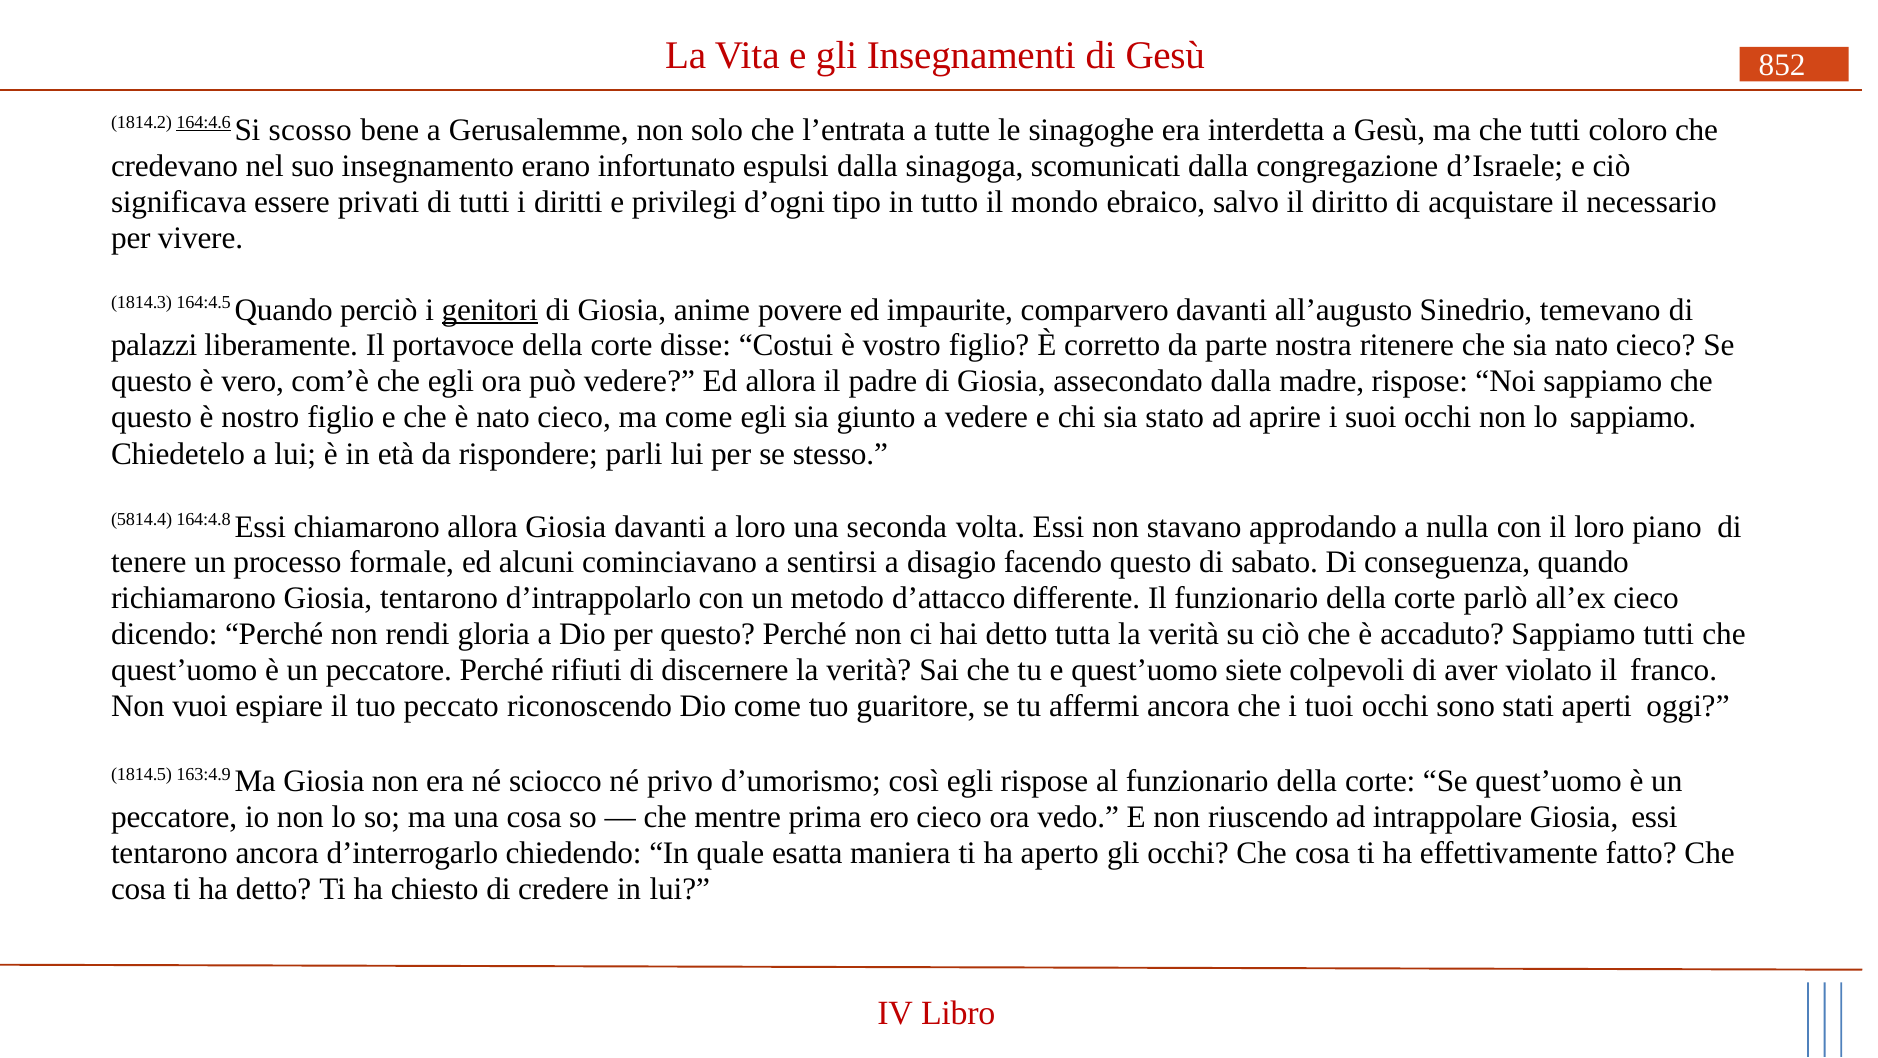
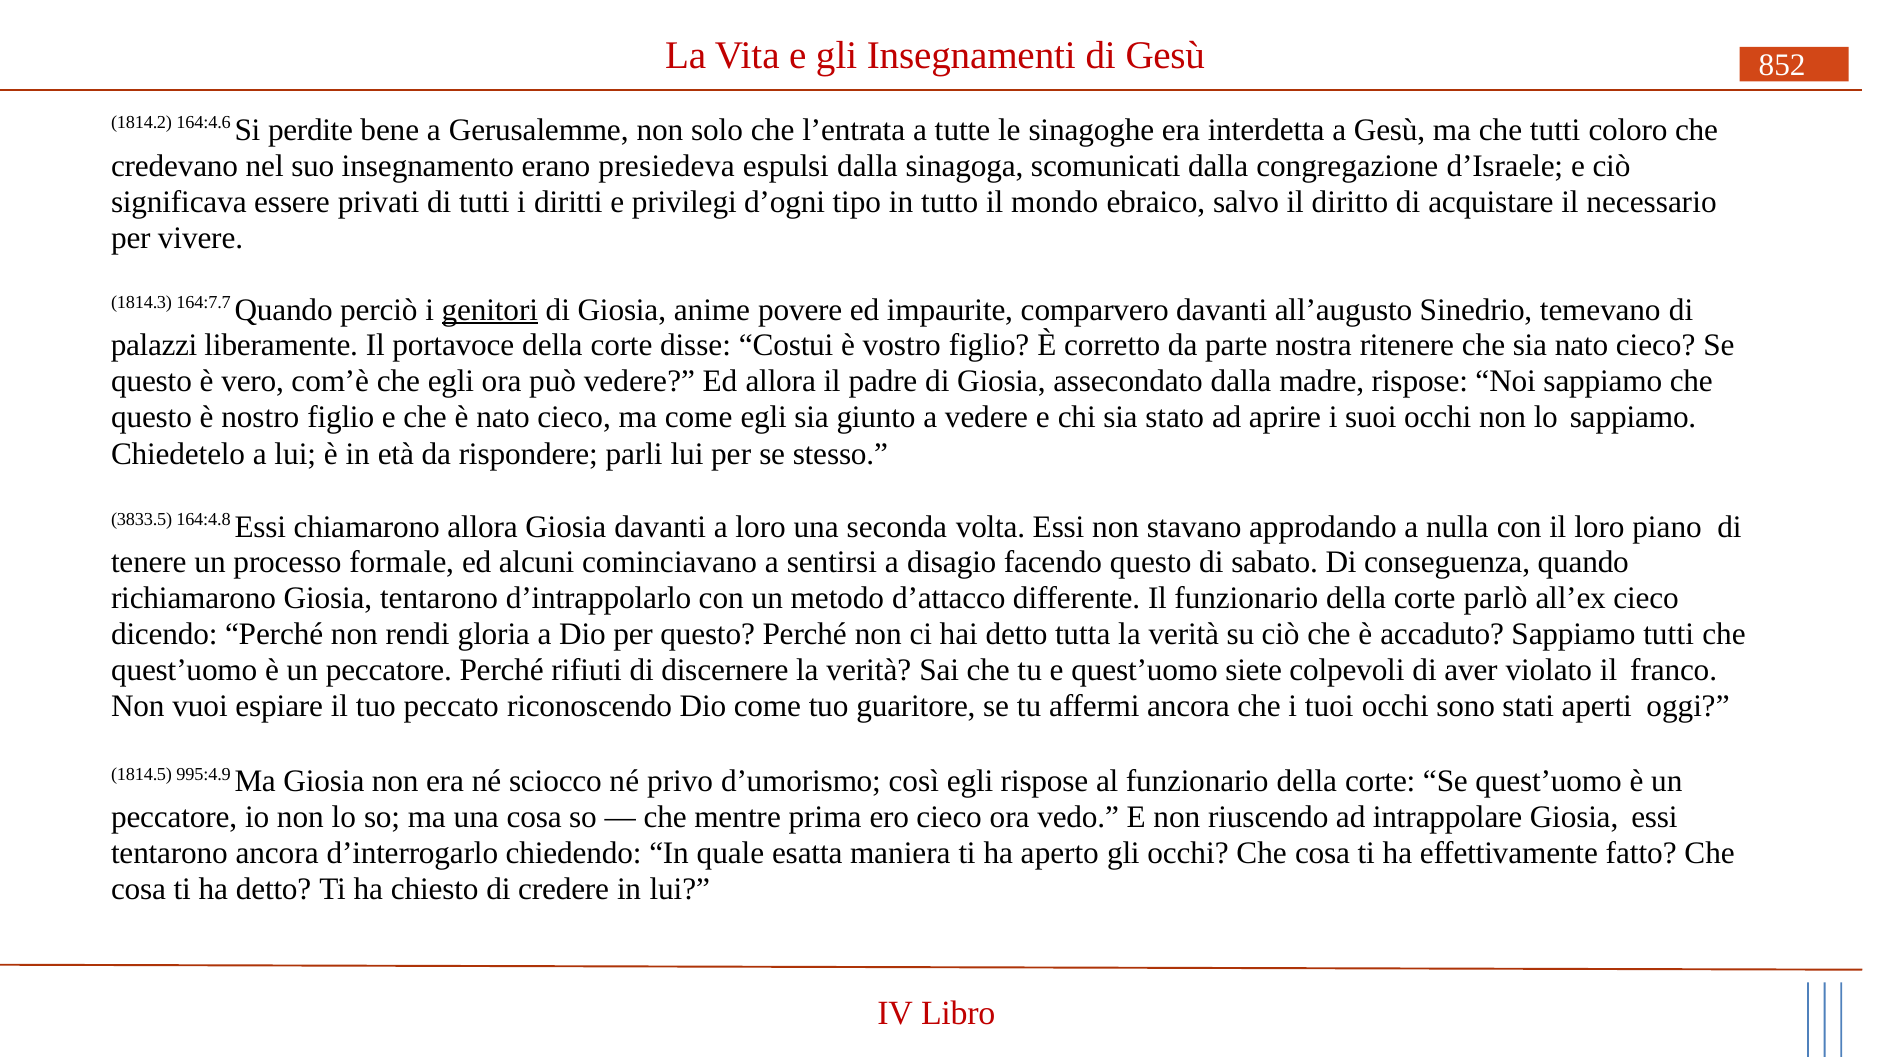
164:4.6 underline: present -> none
scosso: scosso -> perdite
infortunato: infortunato -> presiedeva
164:4.5: 164:4.5 -> 164:7.7
5814.4: 5814.4 -> 3833.5
163:4.9: 163:4.9 -> 995:4.9
